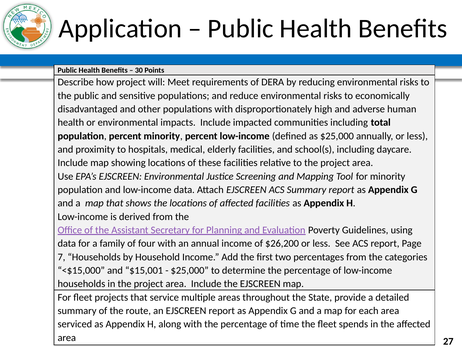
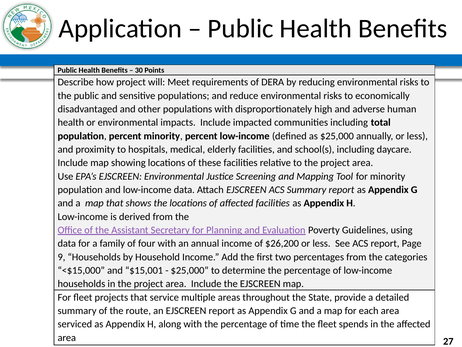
7: 7 -> 9
